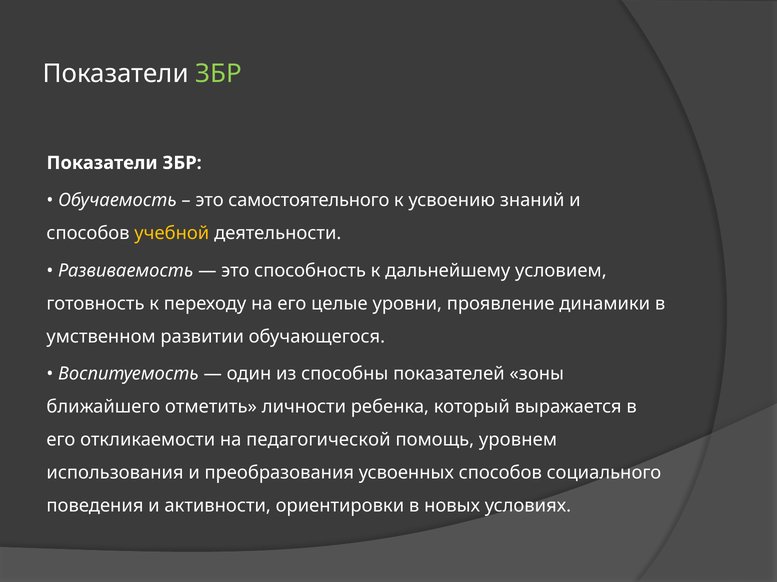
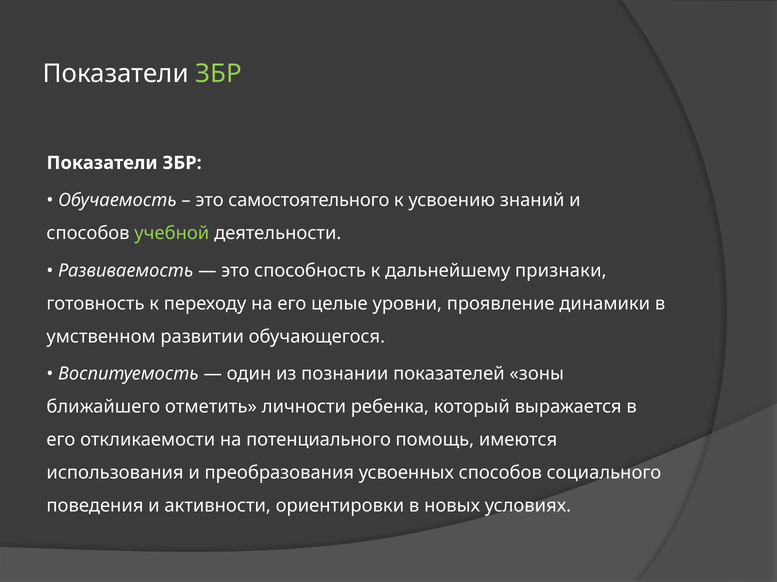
учебной colour: yellow -> light green
условием: условием -> признаки
способны: способны -> познании
педагогической: педагогической -> потенциального
уровнем: уровнем -> имеются
